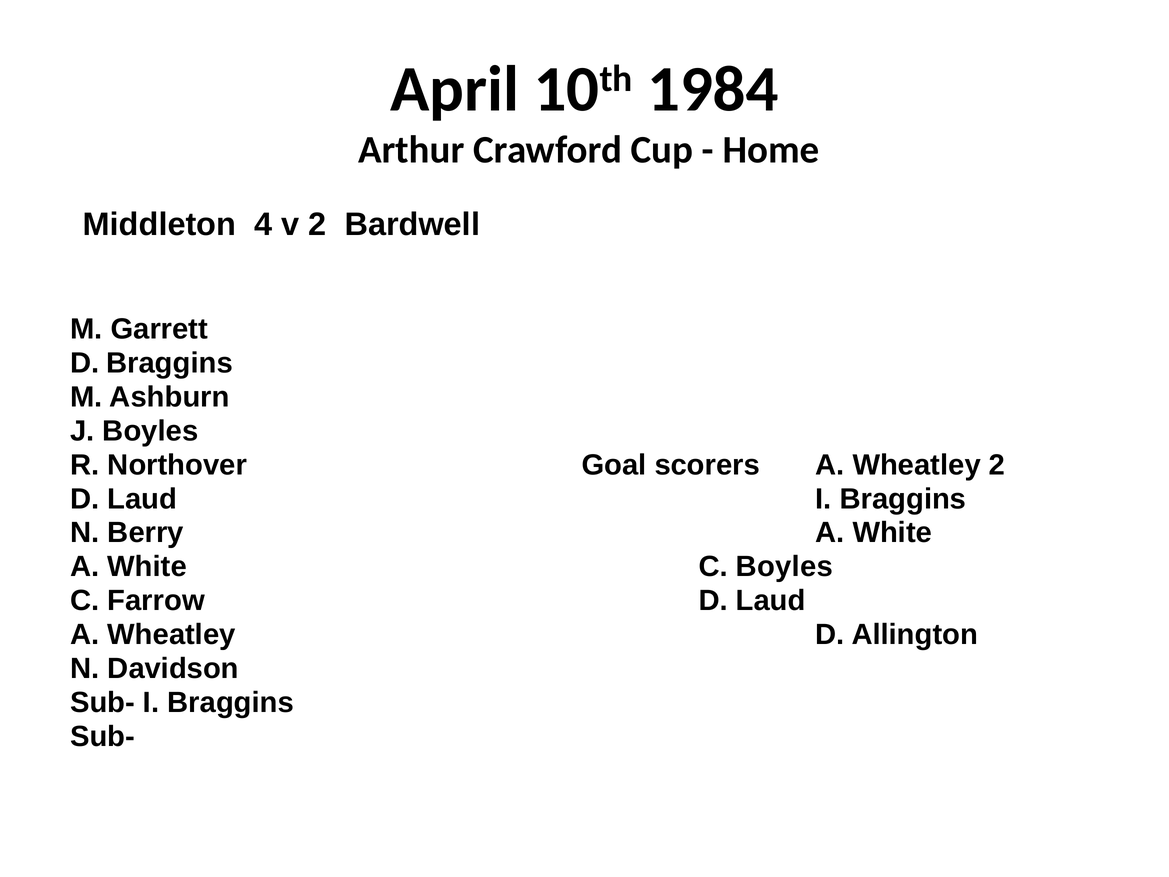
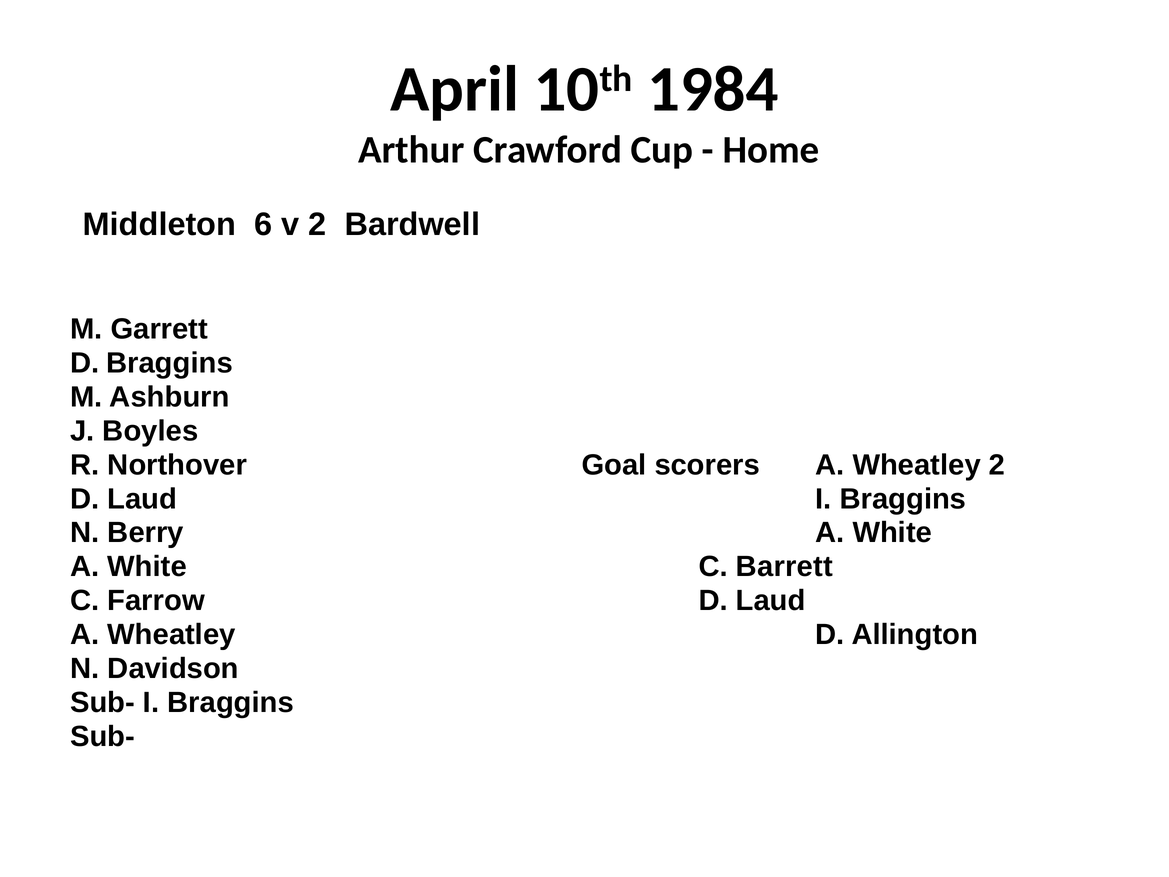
4: 4 -> 6
C Boyles: Boyles -> Barrett
